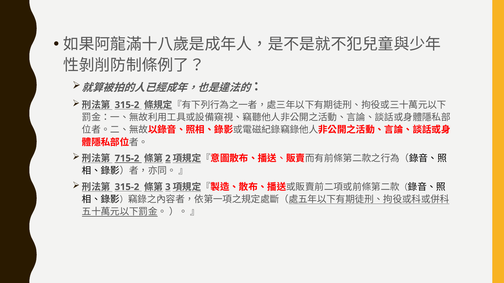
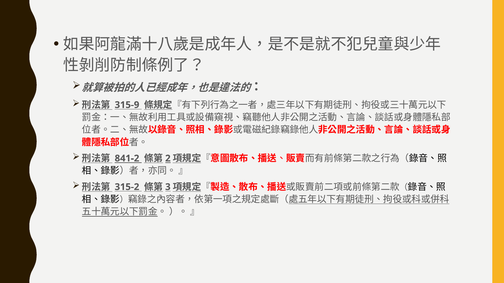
315-2 at (127, 105): 315-2 -> 315-9
715-2: 715-2 -> 841-2
